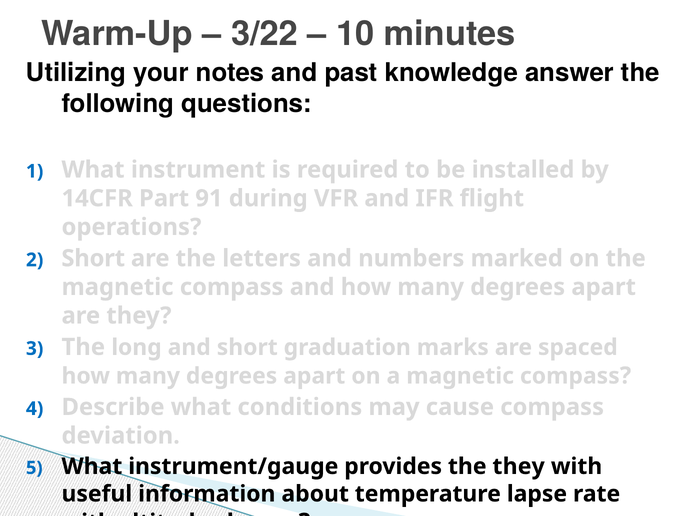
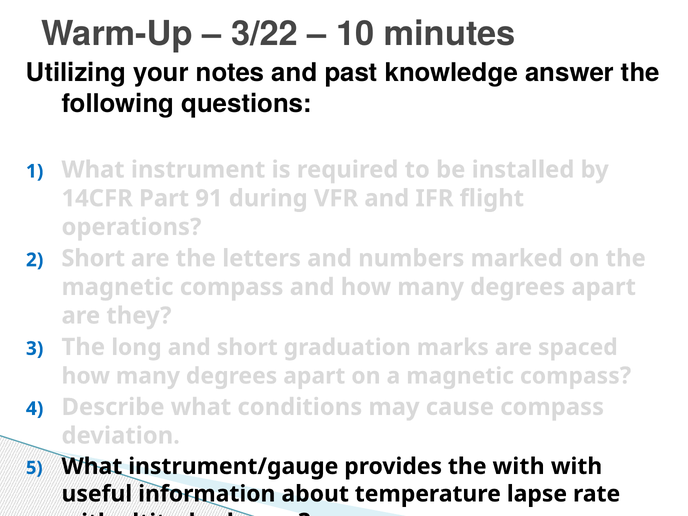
the they: they -> with
